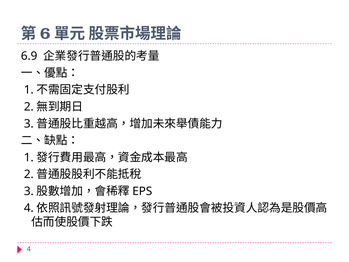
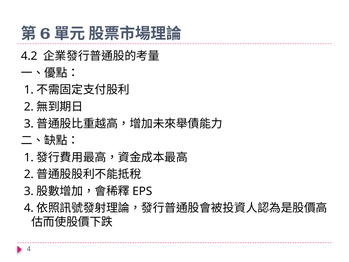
6.9: 6.9 -> 4.2
